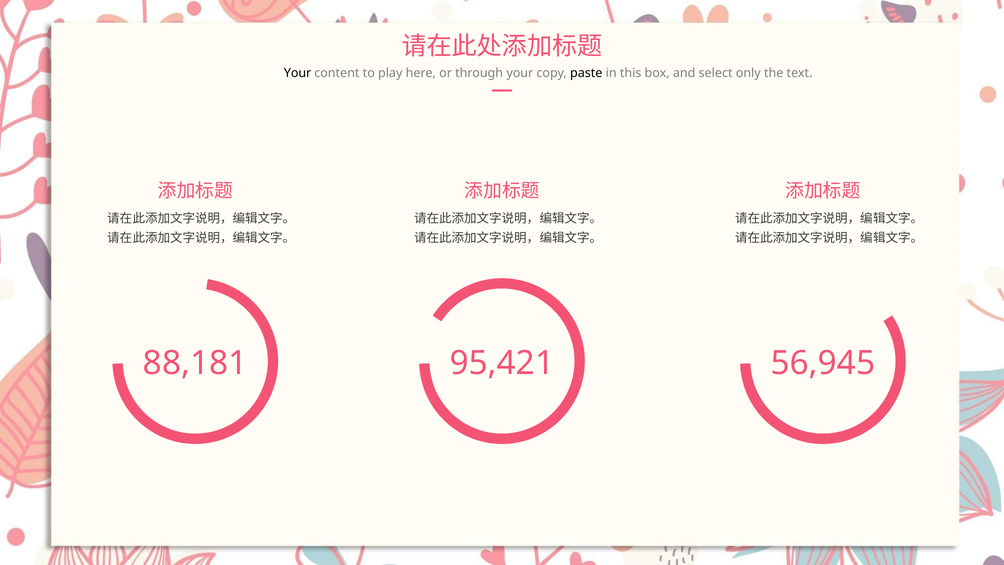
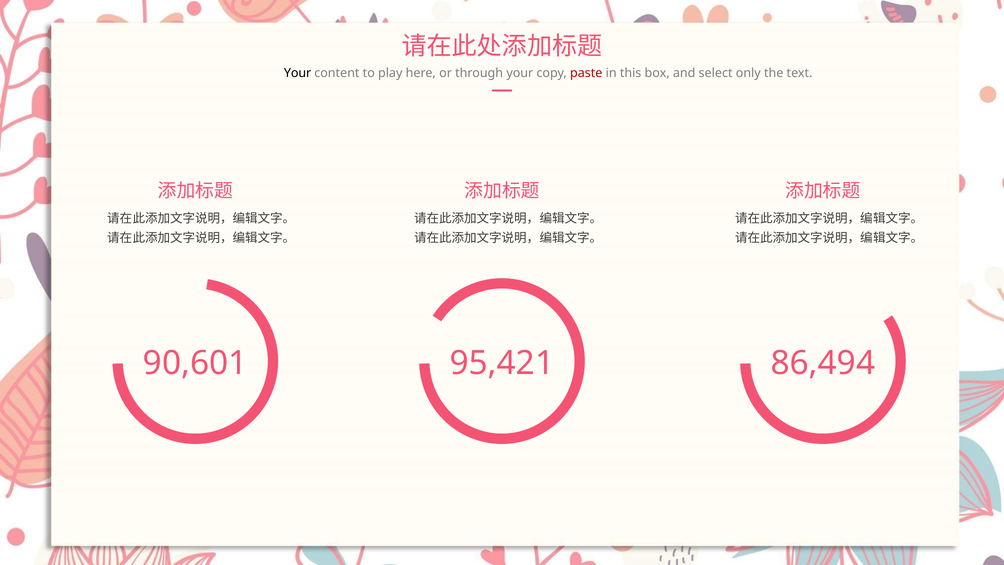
paste colour: black -> red
88,181: 88,181 -> 90,601
56,945: 56,945 -> 86,494
